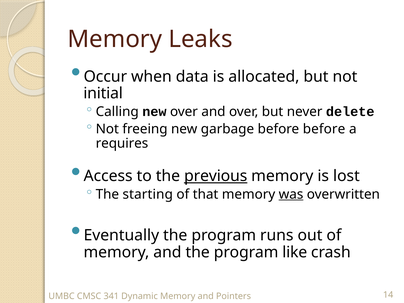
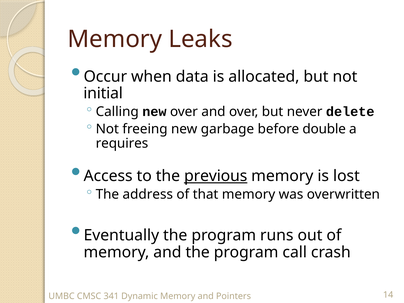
before before: before -> double
starting: starting -> address
was underline: present -> none
like: like -> call
